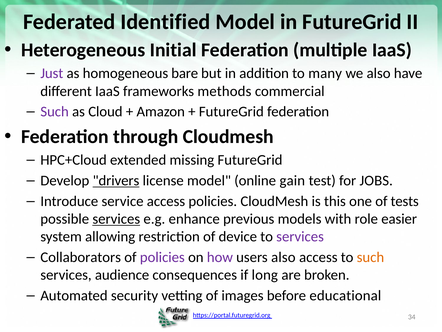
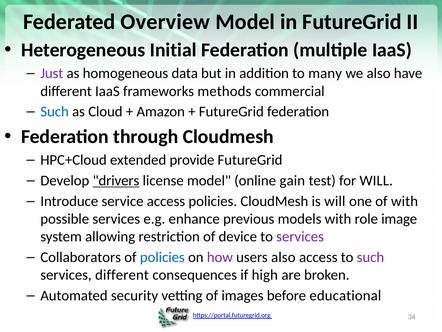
Identified: Identified -> Overview
bare: bare -> data
Such at (55, 112) colour: purple -> blue
missing: missing -> provide
for JOBS: JOBS -> WILL
is this: this -> will
of tests: tests -> with
services at (116, 219) underline: present -> none
easier: easier -> image
policies at (162, 257) colour: purple -> blue
such at (370, 257) colour: orange -> purple
services audience: audience -> different
long: long -> high
